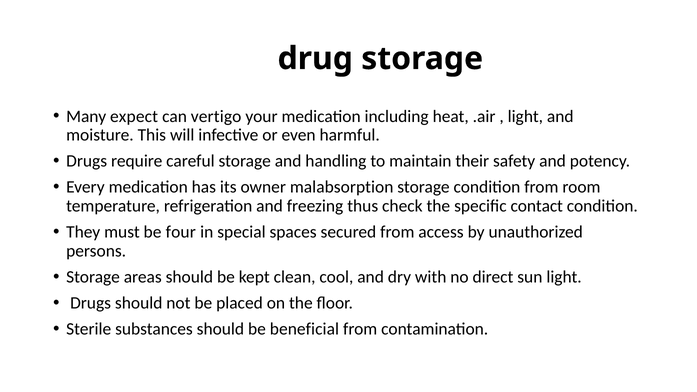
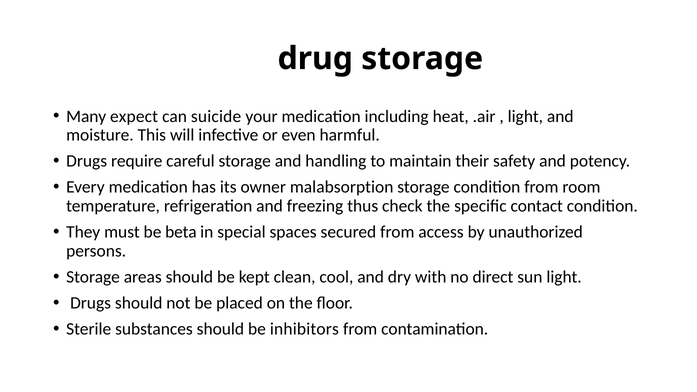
vertigo: vertigo -> suicide
four: four -> beta
beneficial: beneficial -> inhibitors
